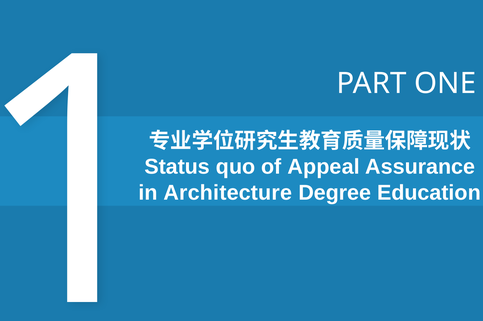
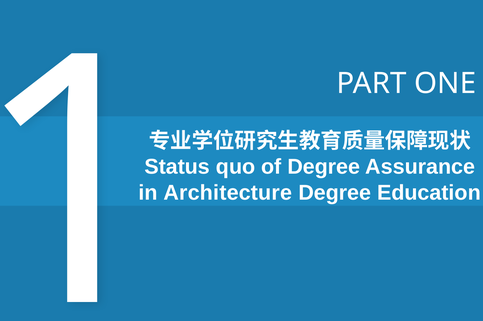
of Appeal: Appeal -> Degree
